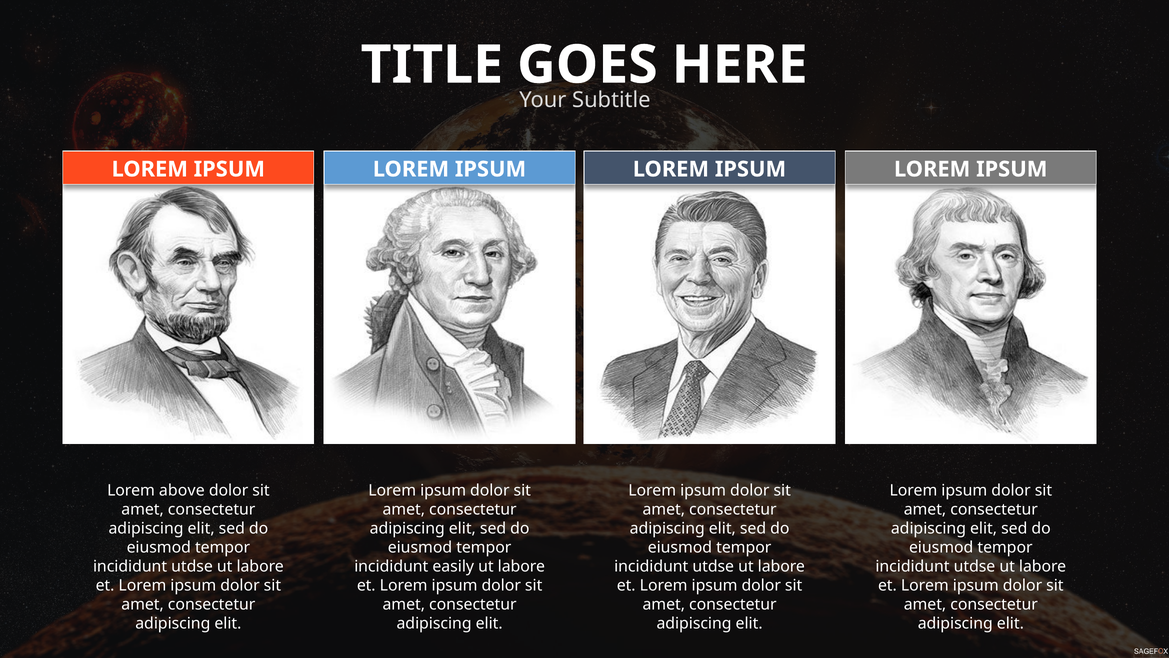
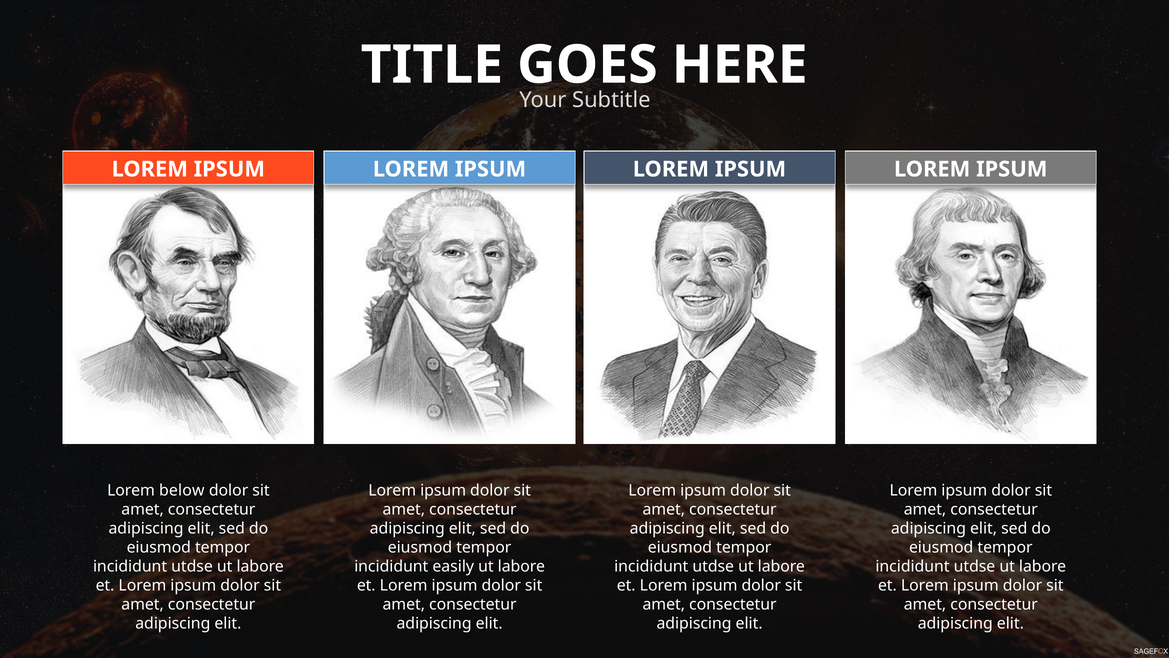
above: above -> below
